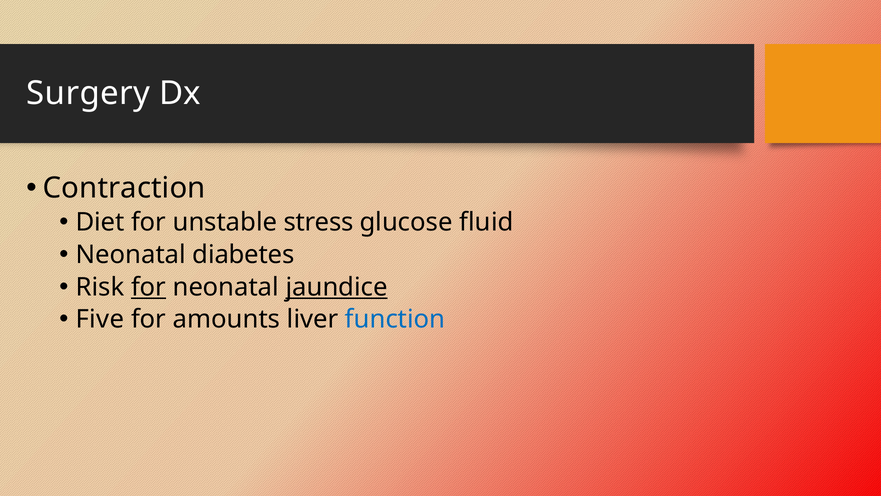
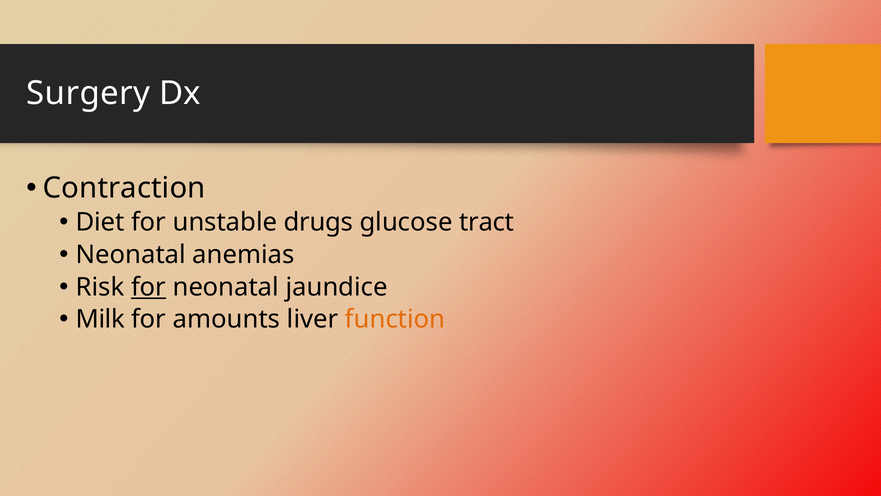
stress: stress -> drugs
fluid: fluid -> tract
diabetes: diabetes -> anemias
jaundice underline: present -> none
Five: Five -> Milk
function colour: blue -> orange
